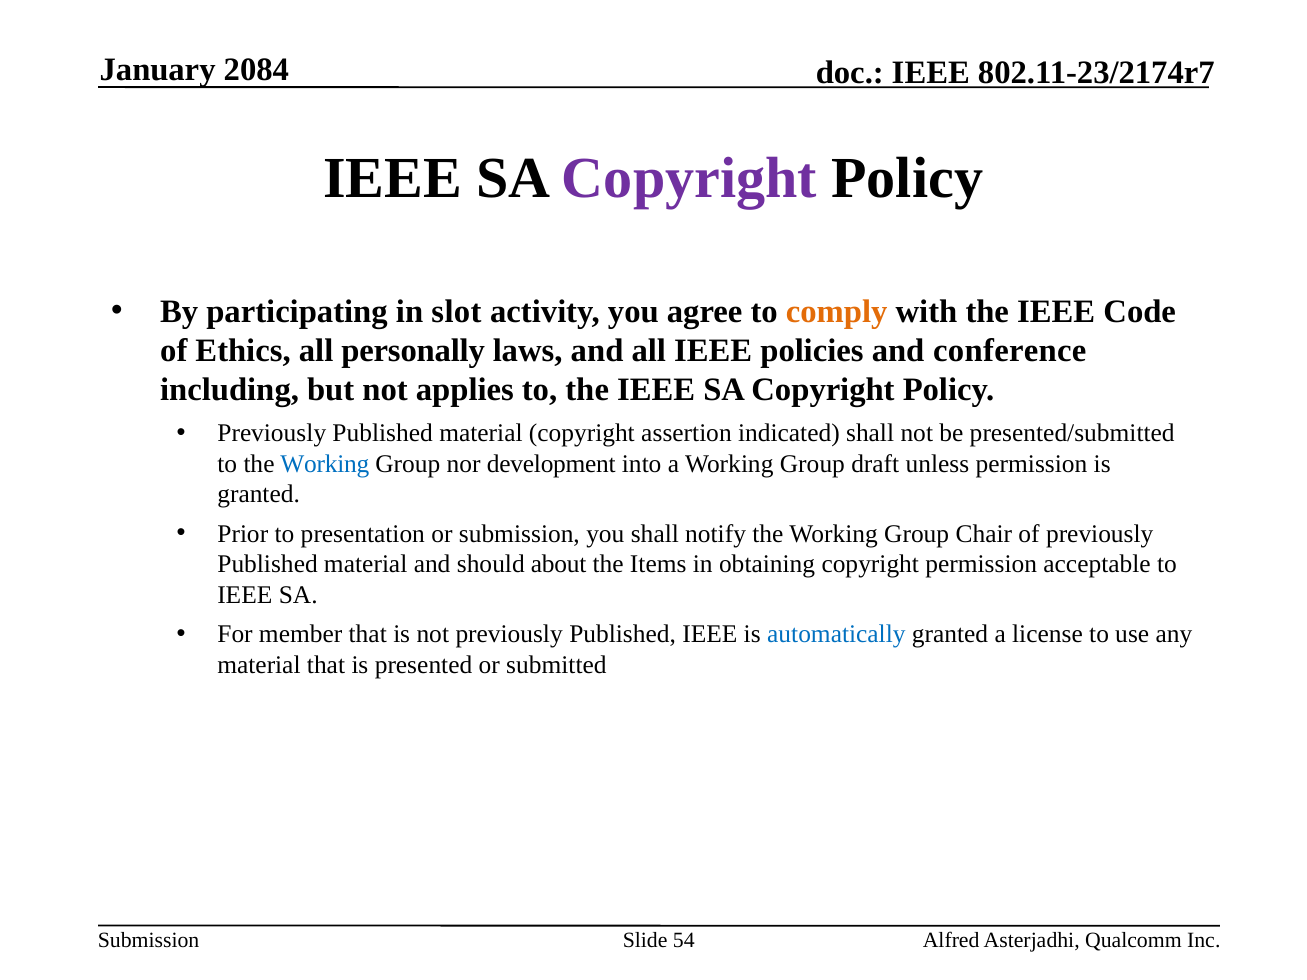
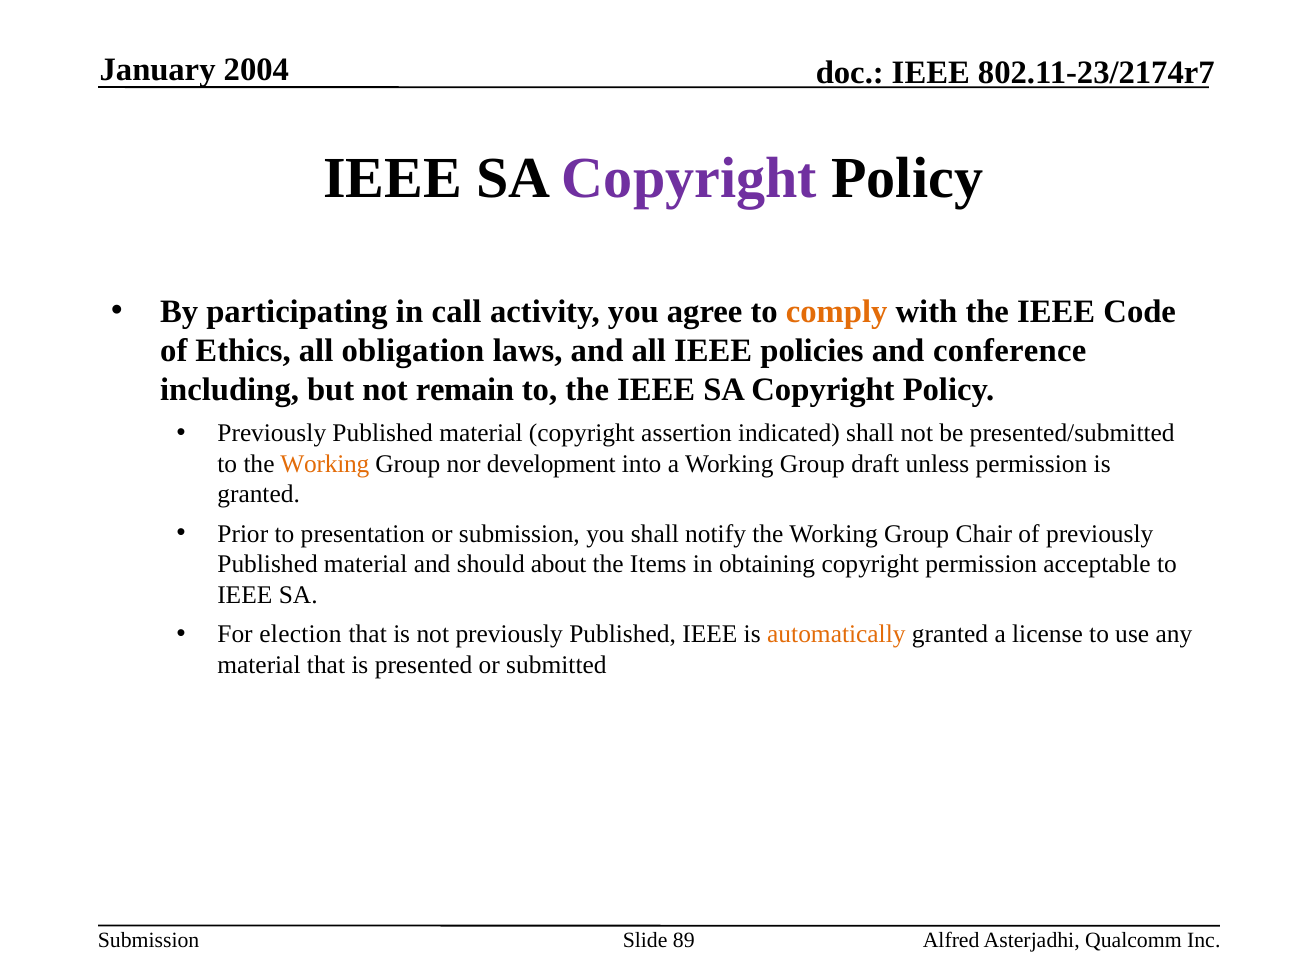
2084: 2084 -> 2004
slot: slot -> call
personally: personally -> obligation
applies: applies -> remain
Working at (325, 464) colour: blue -> orange
member: member -> election
automatically colour: blue -> orange
54: 54 -> 89
